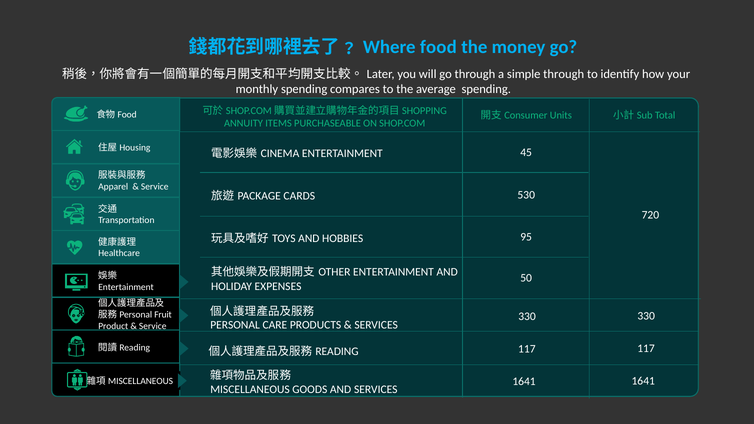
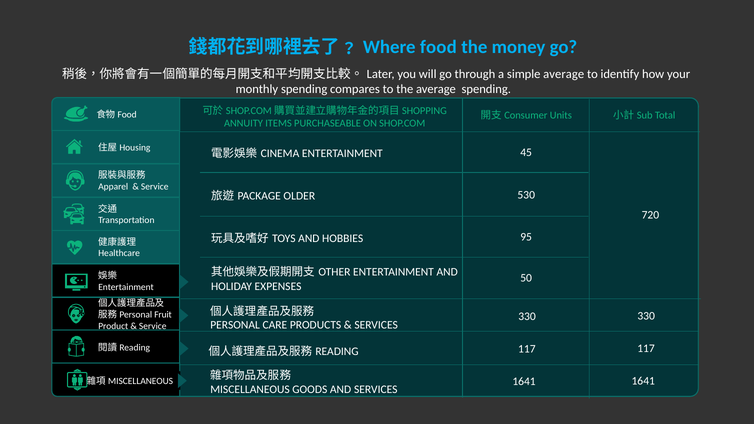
simple through: through -> average
CARDS: CARDS -> OLDER
